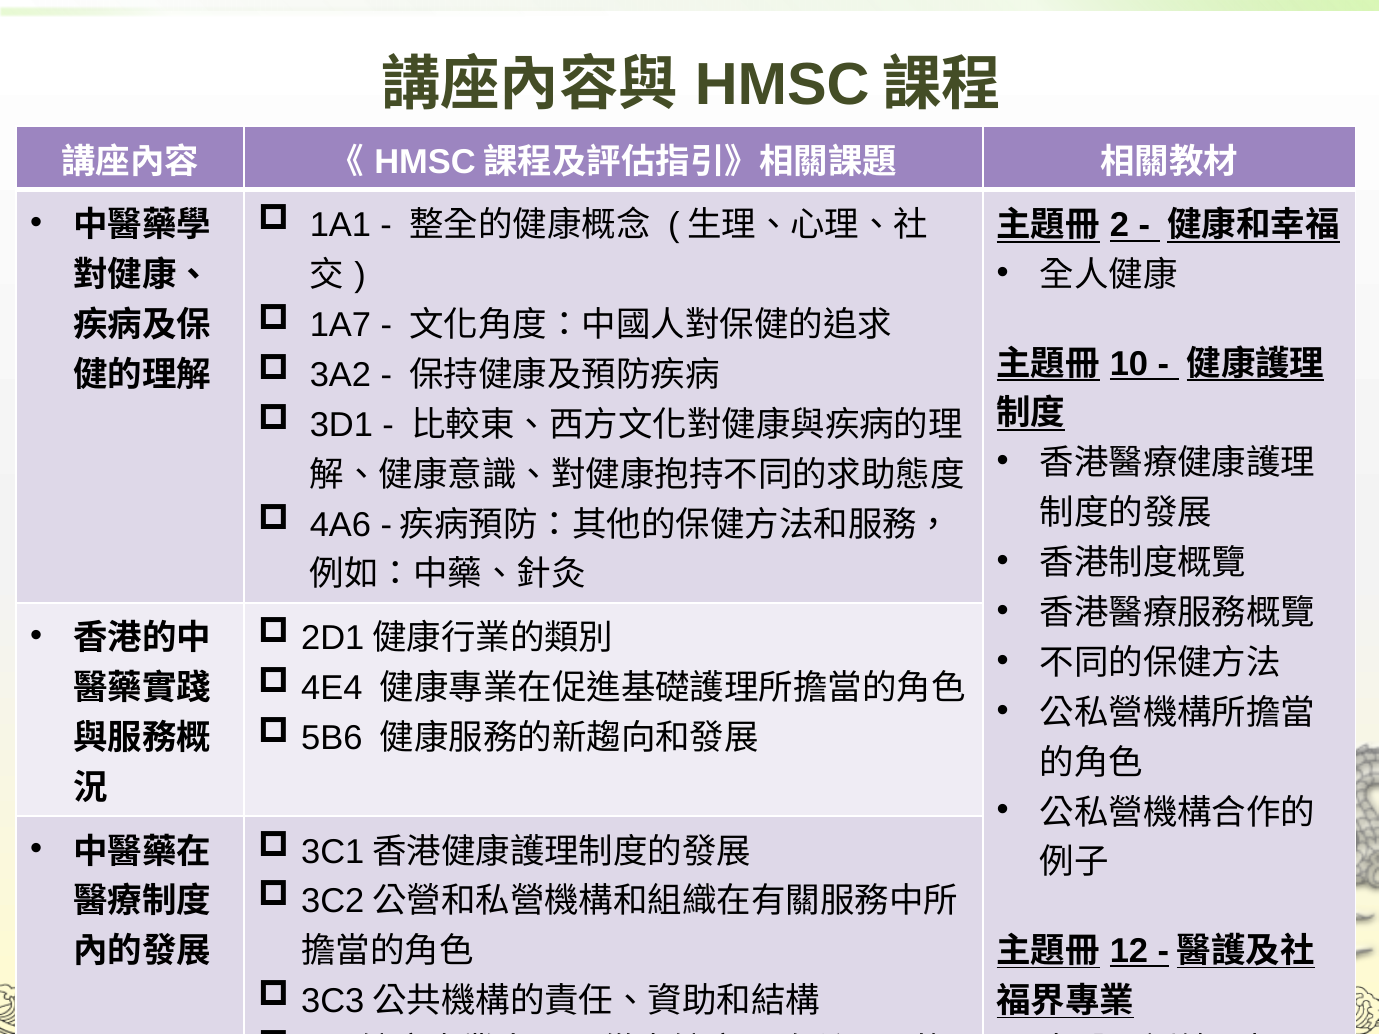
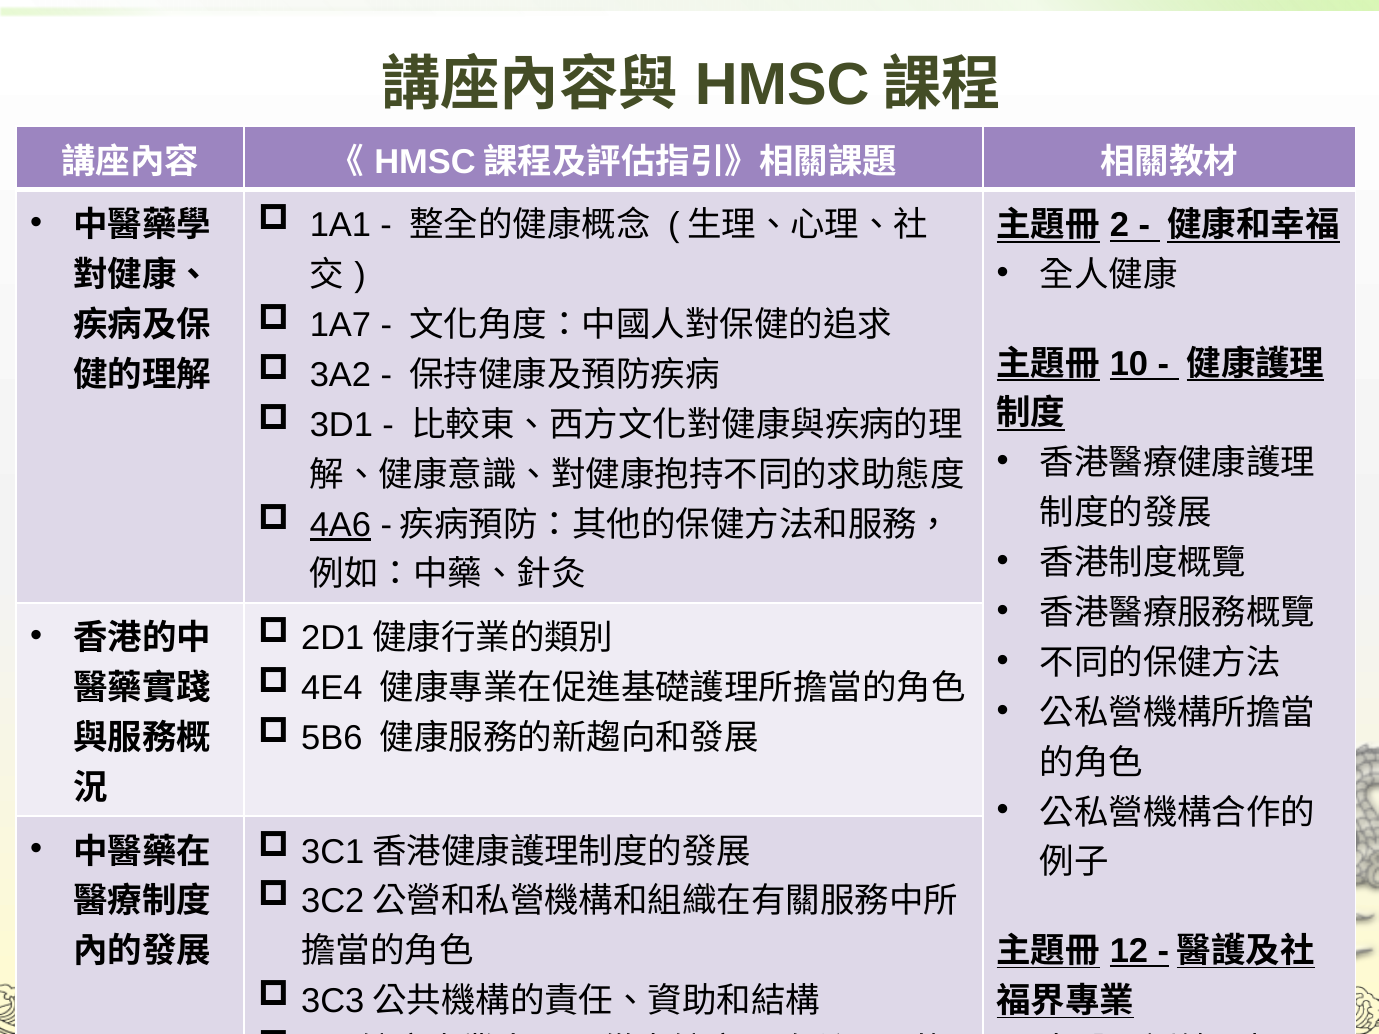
4A6 underline: none -> present
